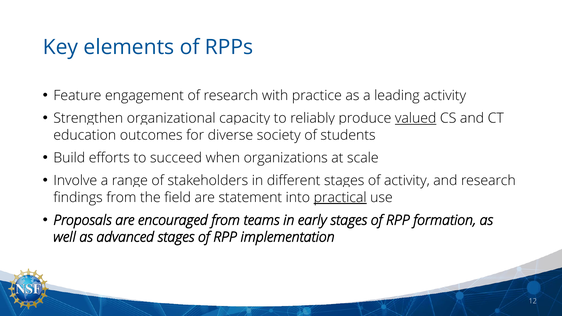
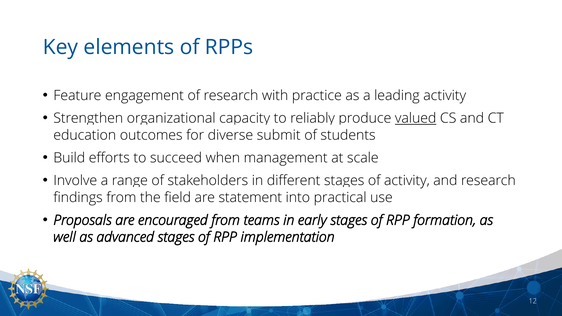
society: society -> submit
organizations: organizations -> management
practical underline: present -> none
